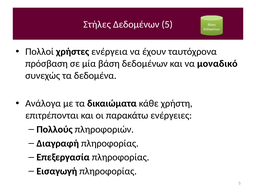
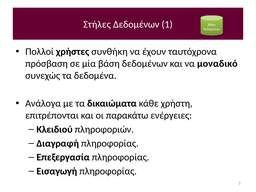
Δεδομένων 5: 5 -> 1
ενέργεια: ενέργεια -> συνθήκη
Πολλούς: Πολλούς -> Κλειδιού
